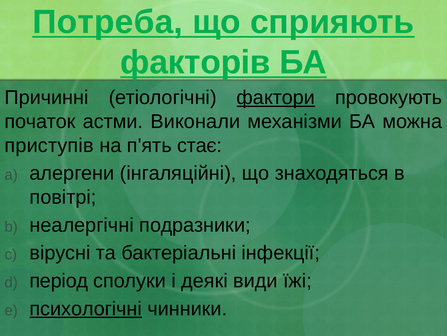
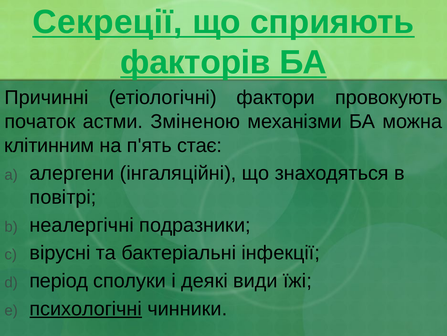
Потреба: Потреба -> Секреції
фактори underline: present -> none
Виконали: Виконали -> Зміненою
приступів: приступів -> клітинним
